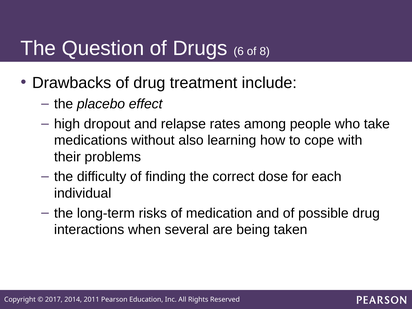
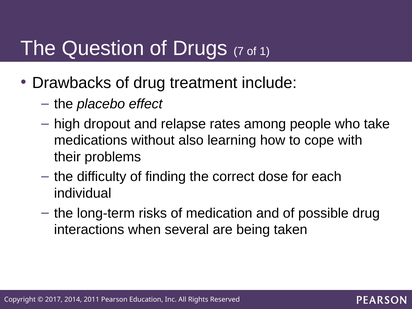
6: 6 -> 7
8: 8 -> 1
